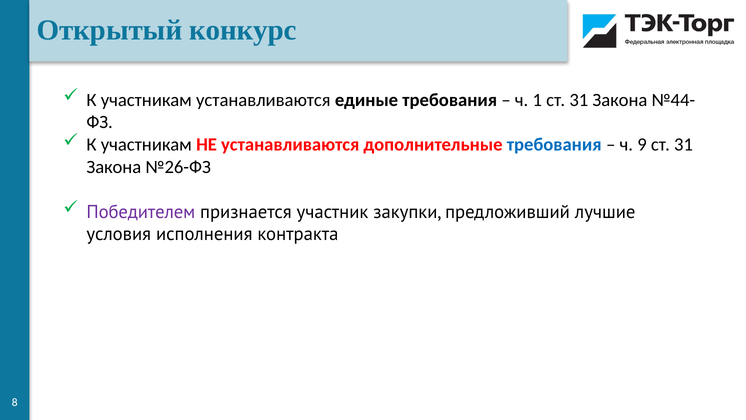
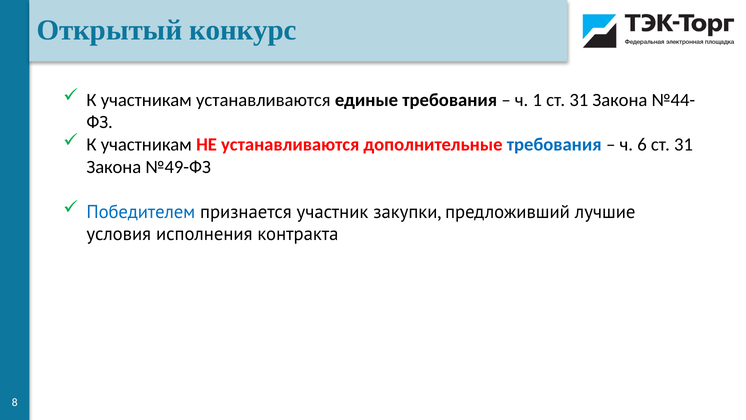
9: 9 -> 6
№26-ФЗ: №26-ФЗ -> №49-ФЗ
Победителем colour: purple -> blue
